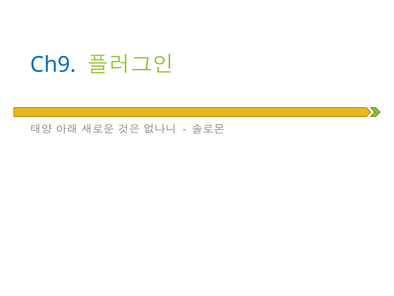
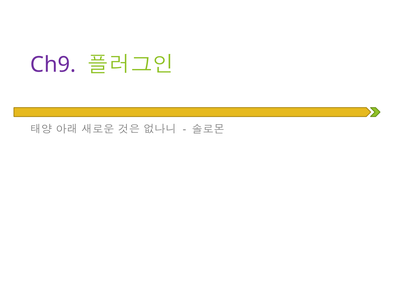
Ch9 colour: blue -> purple
